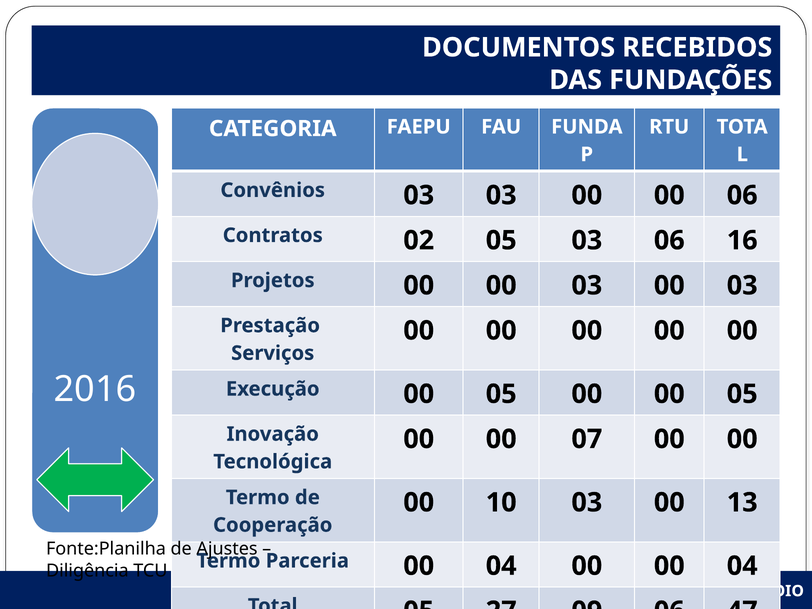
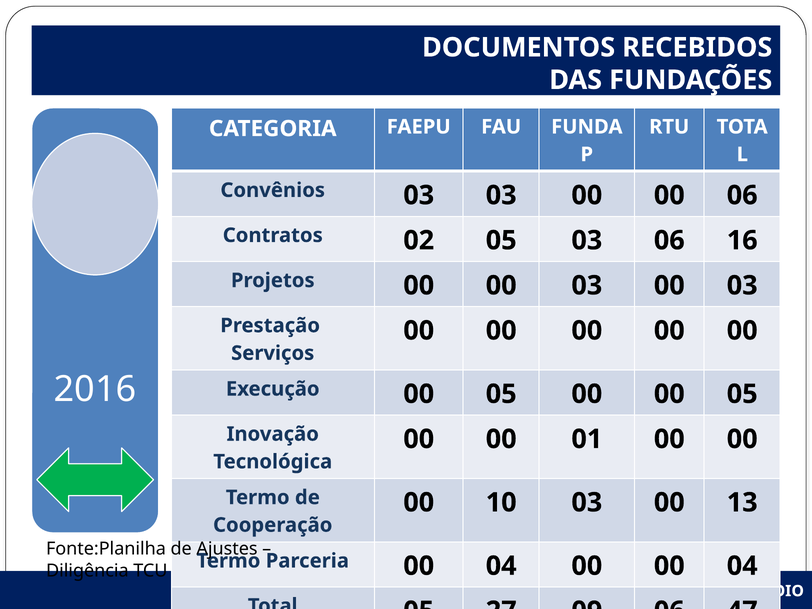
07: 07 -> 01
